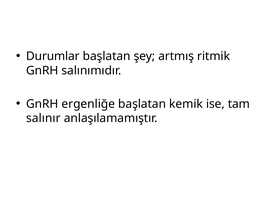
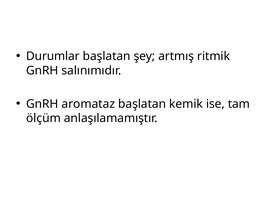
ergenliğe: ergenliğe -> aromataz
salınır: salınır -> ölçüm
